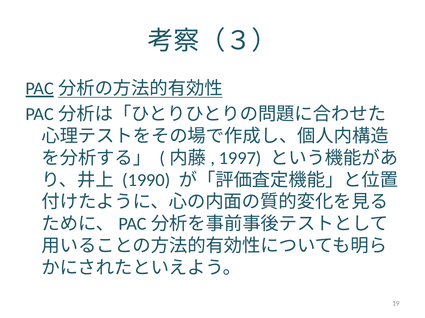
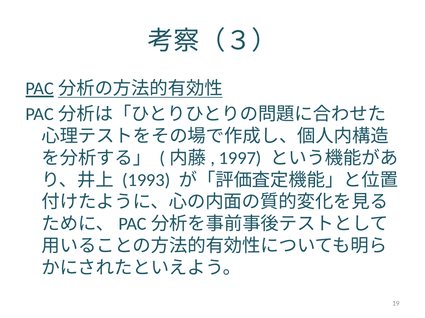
1990: 1990 -> 1993
